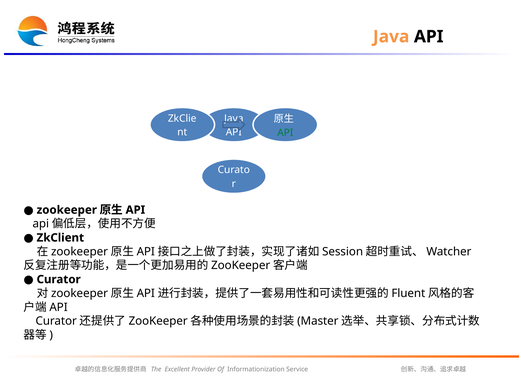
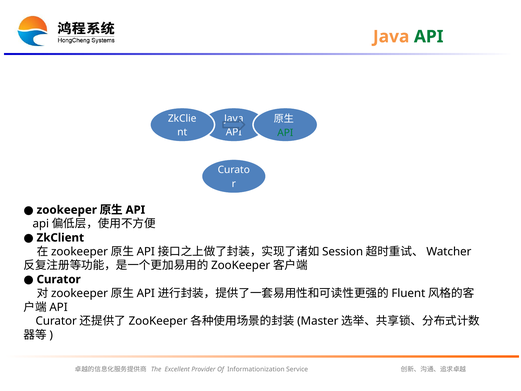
API at (429, 37) colour: black -> green
